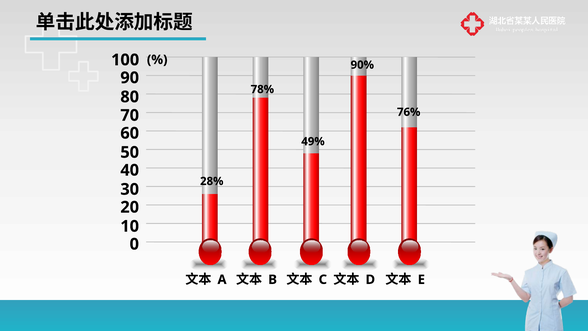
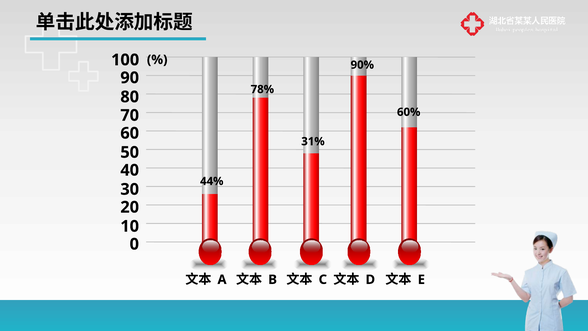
76%: 76% -> 60%
49%: 49% -> 31%
28%: 28% -> 44%
